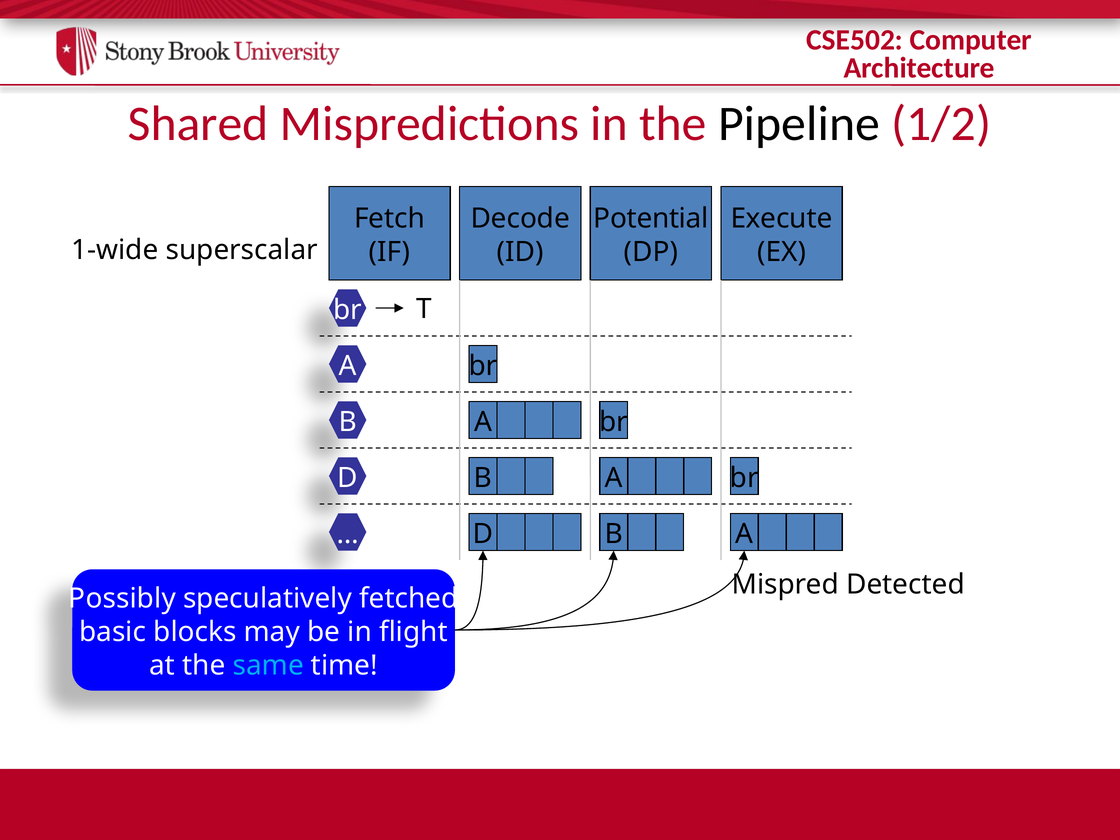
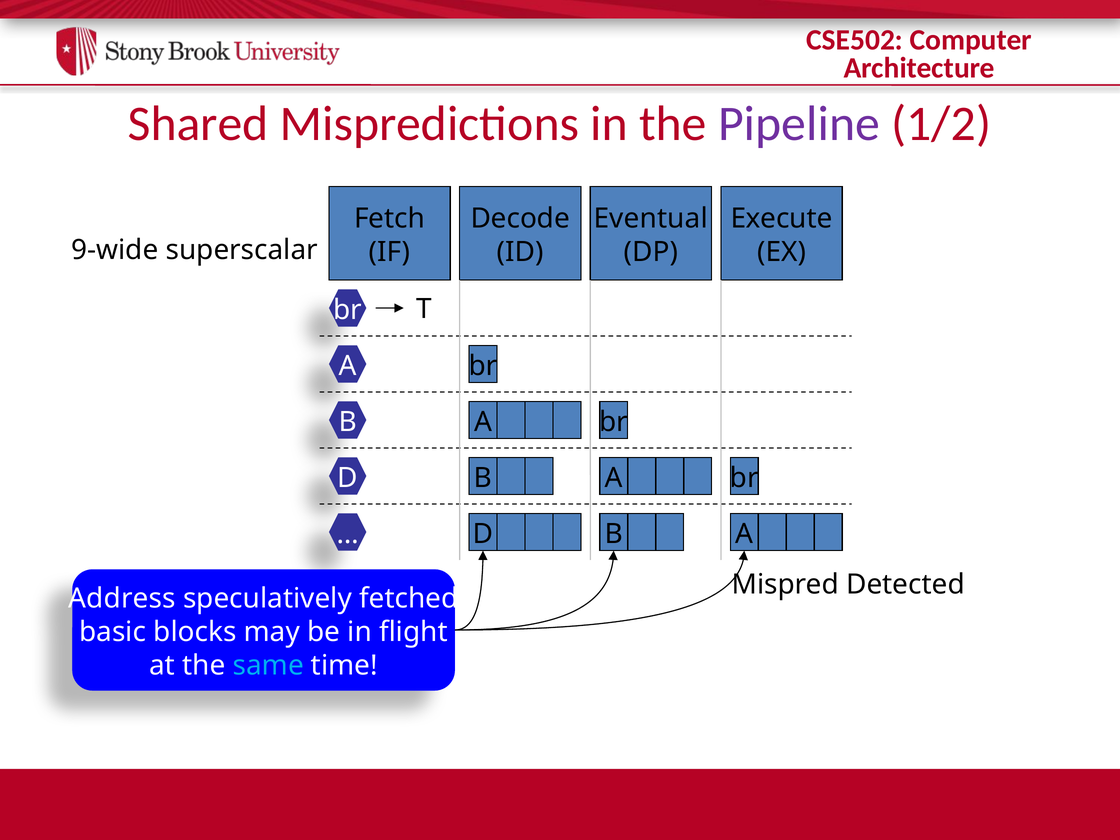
Pipeline colour: black -> purple
Potential: Potential -> Eventual
1-wide: 1-wide -> 9-wide
Possibly: Possibly -> Address
